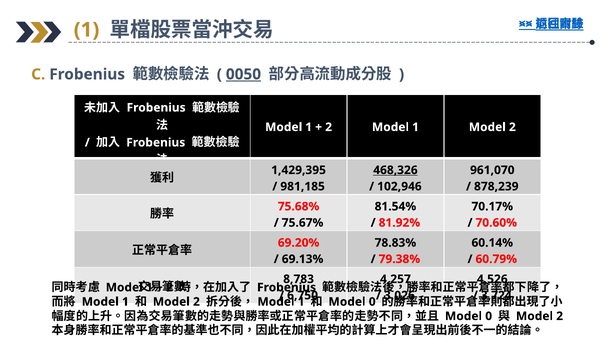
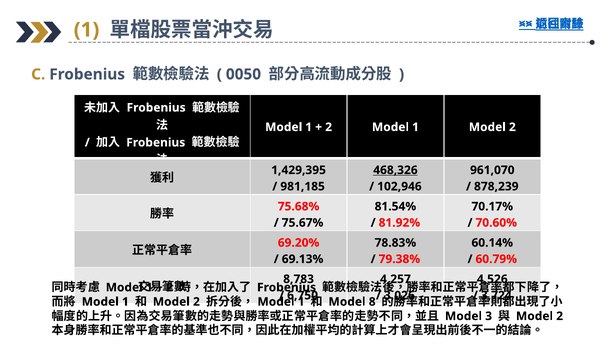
0050 underline: present -> none
0 at (372, 302): 0 -> 8
0 at (489, 316): 0 -> 3
